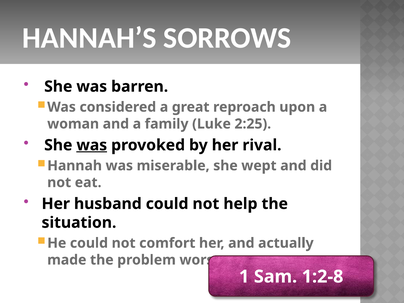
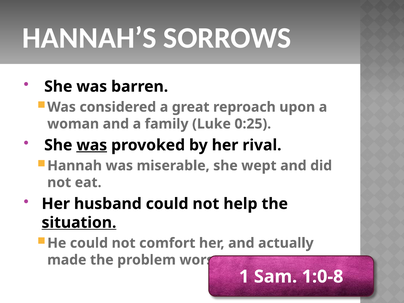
2:25: 2:25 -> 0:25
situation underline: none -> present
1:2-8: 1:2-8 -> 1:0-8
